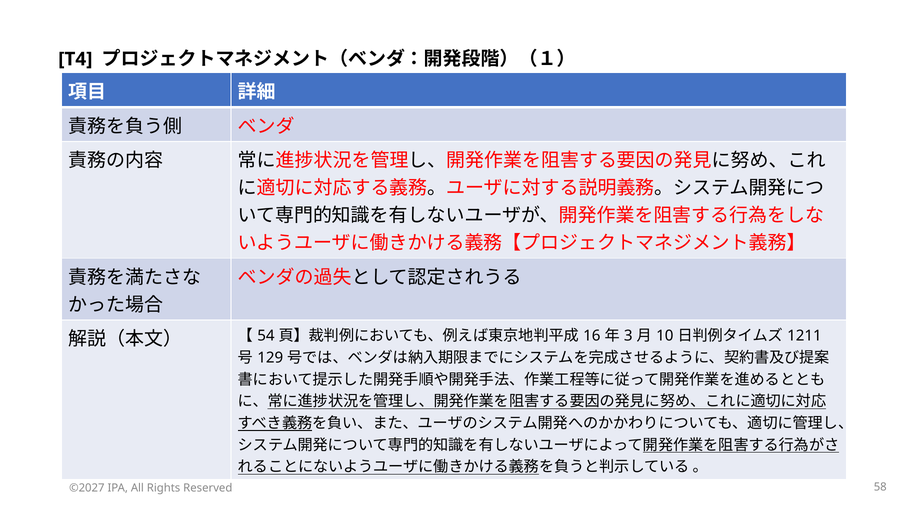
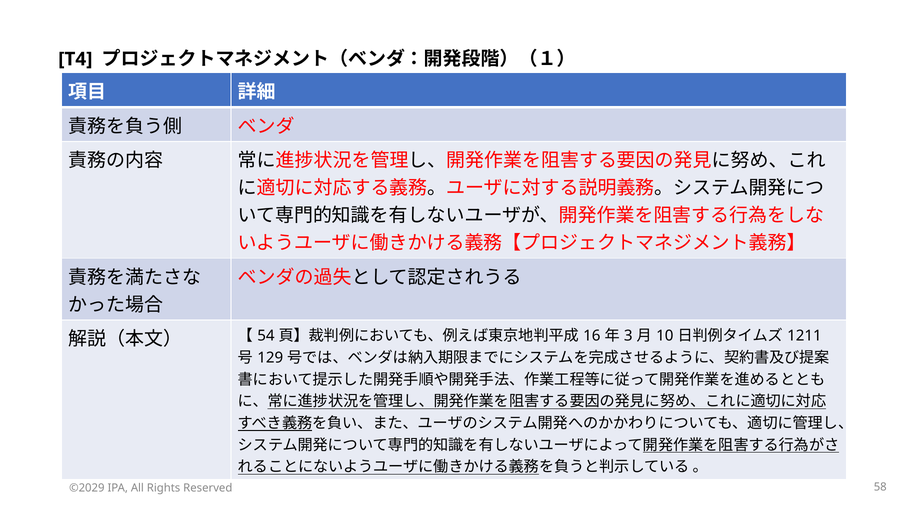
©2027: ©2027 -> ©2029
